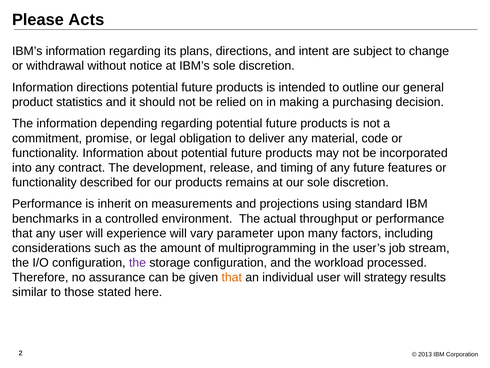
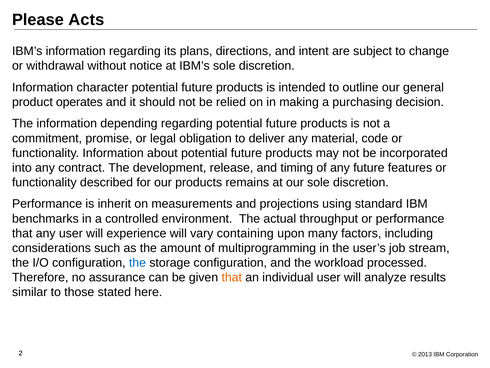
Information directions: directions -> character
statistics: statistics -> operates
parameter: parameter -> containing
the at (138, 262) colour: purple -> blue
strategy: strategy -> analyze
